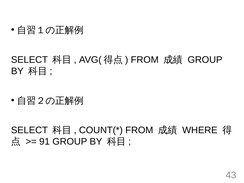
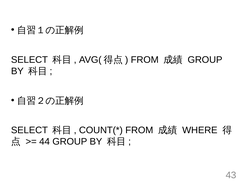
91: 91 -> 44
